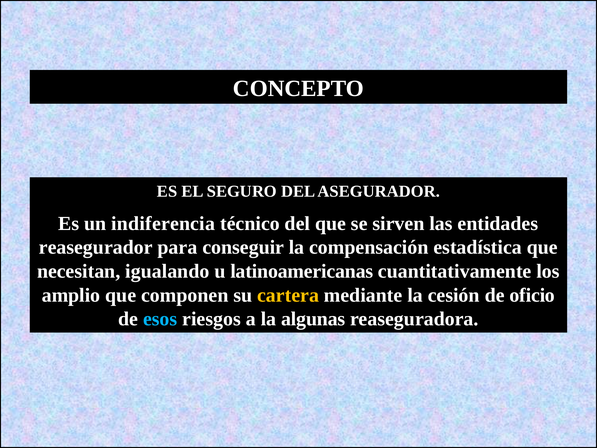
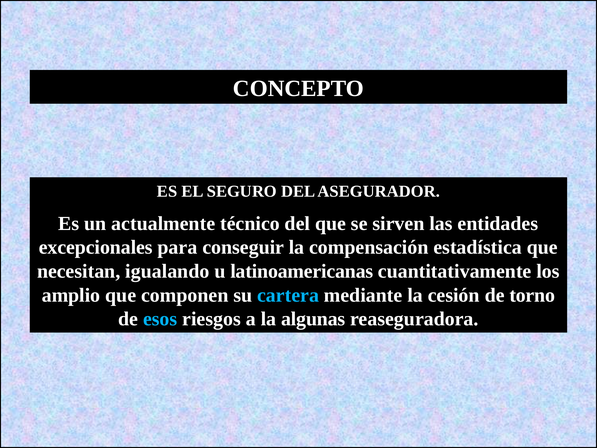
indiferencia: indiferencia -> actualmente
reasegurador: reasegurador -> excepcionales
cartera colour: yellow -> light blue
oficio: oficio -> torno
